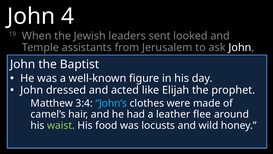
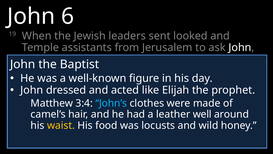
4: 4 -> 6
flee: flee -> well
waist colour: light green -> yellow
